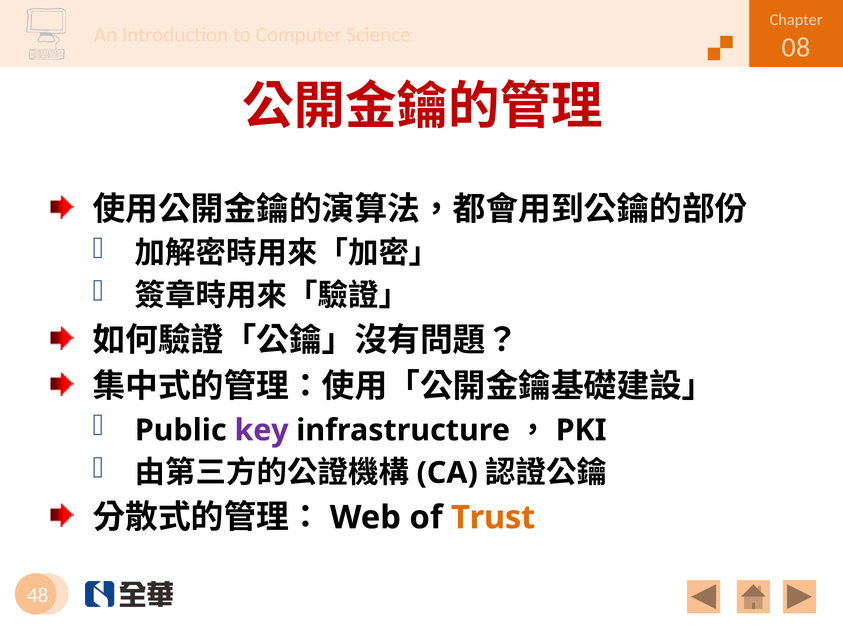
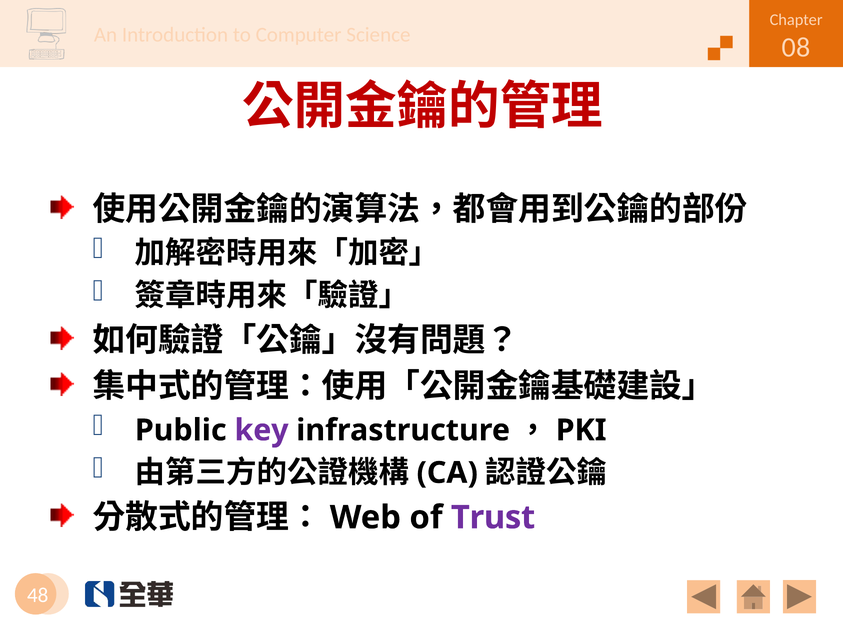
Trust colour: orange -> purple
